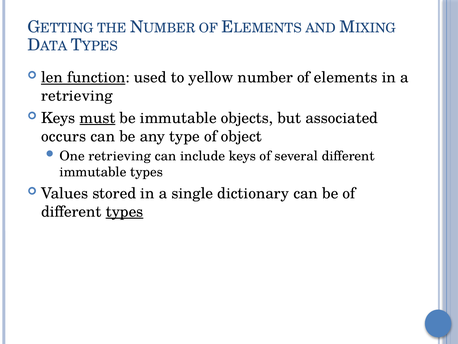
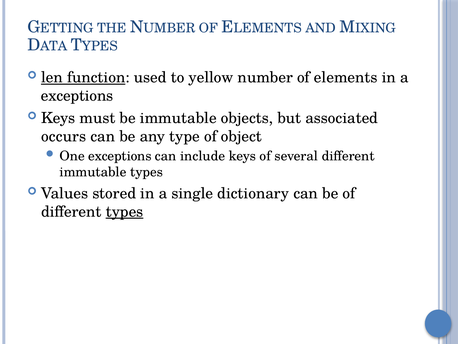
retrieving at (77, 96): retrieving -> exceptions
must underline: present -> none
One retrieving: retrieving -> exceptions
